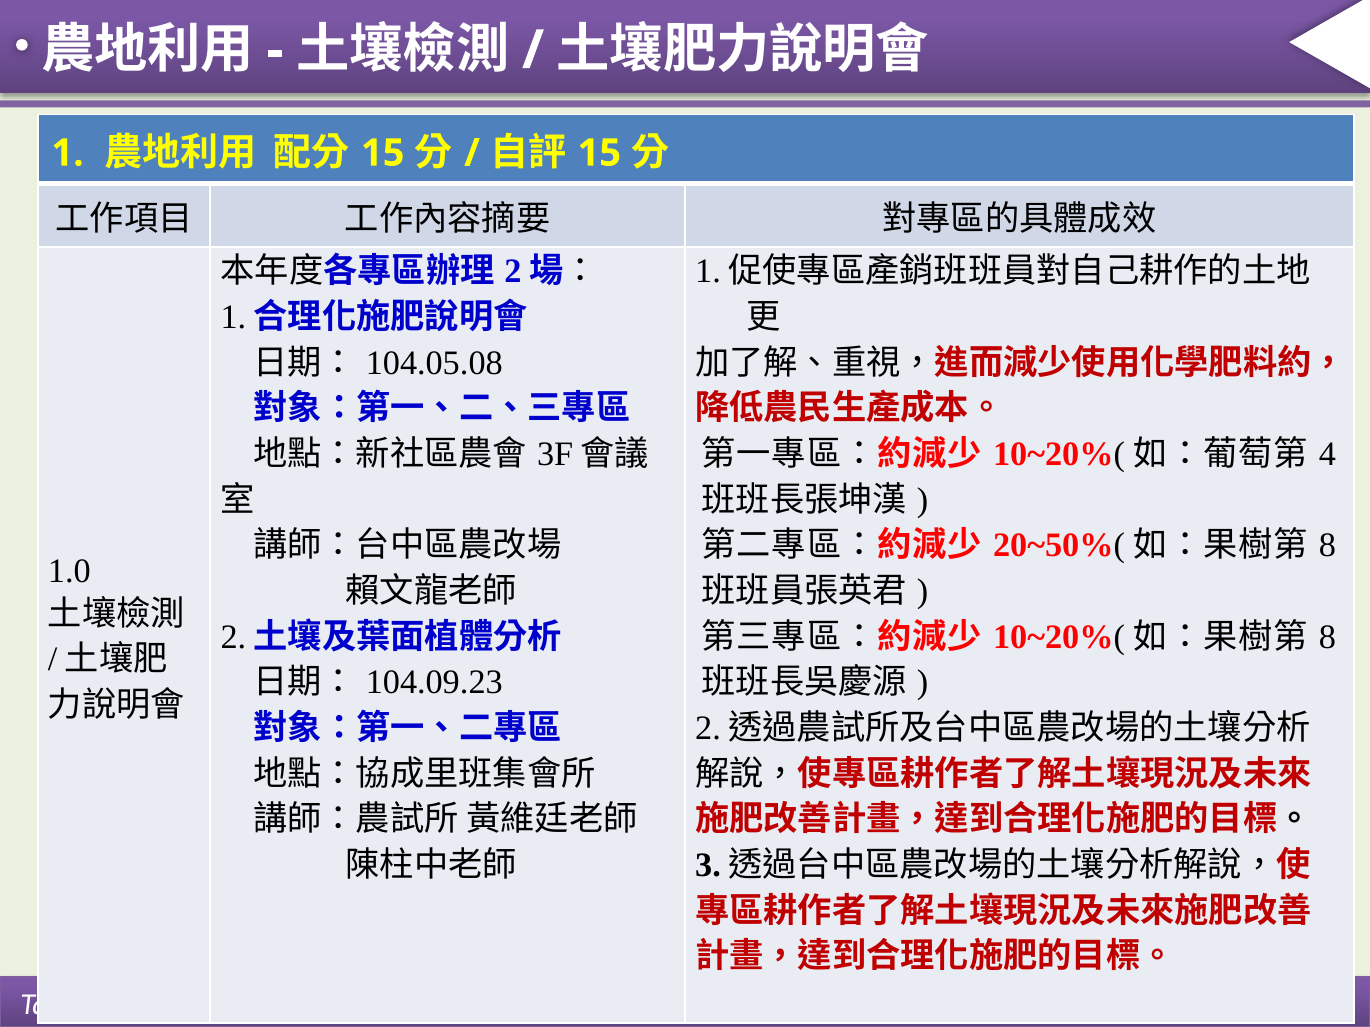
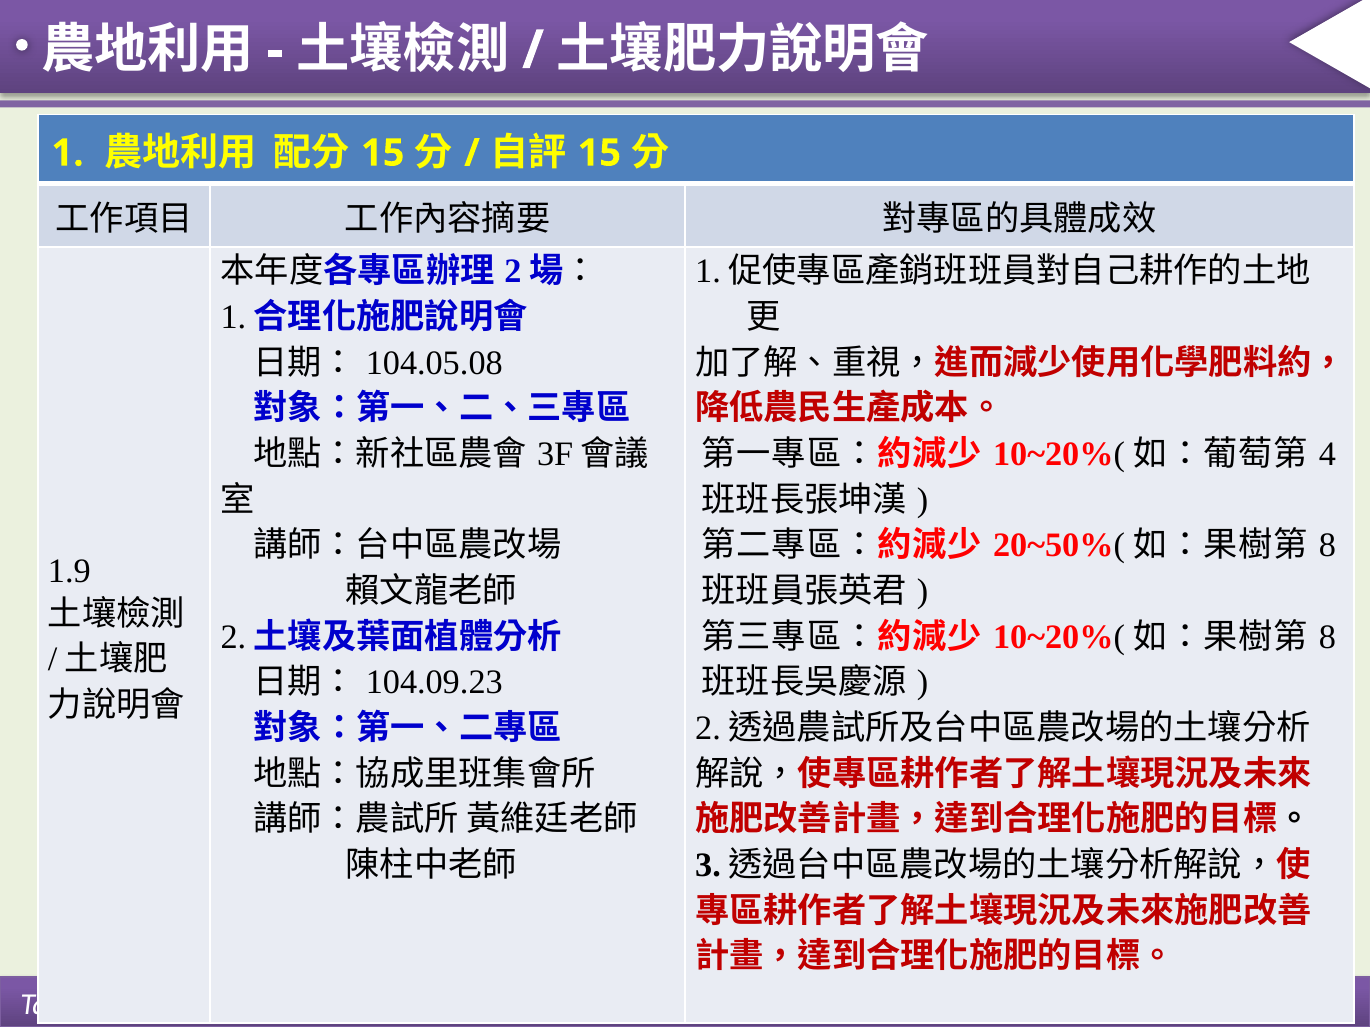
1.0: 1.0 -> 1.9
